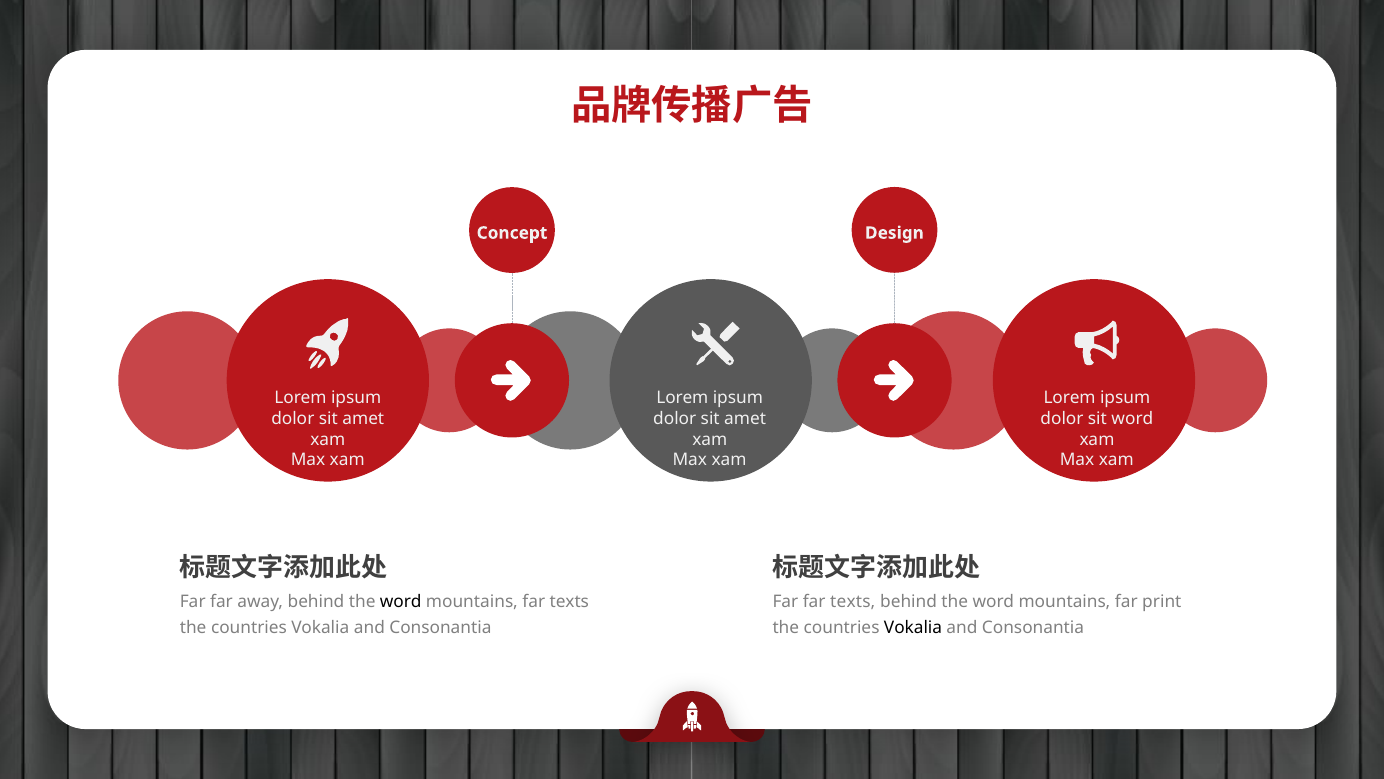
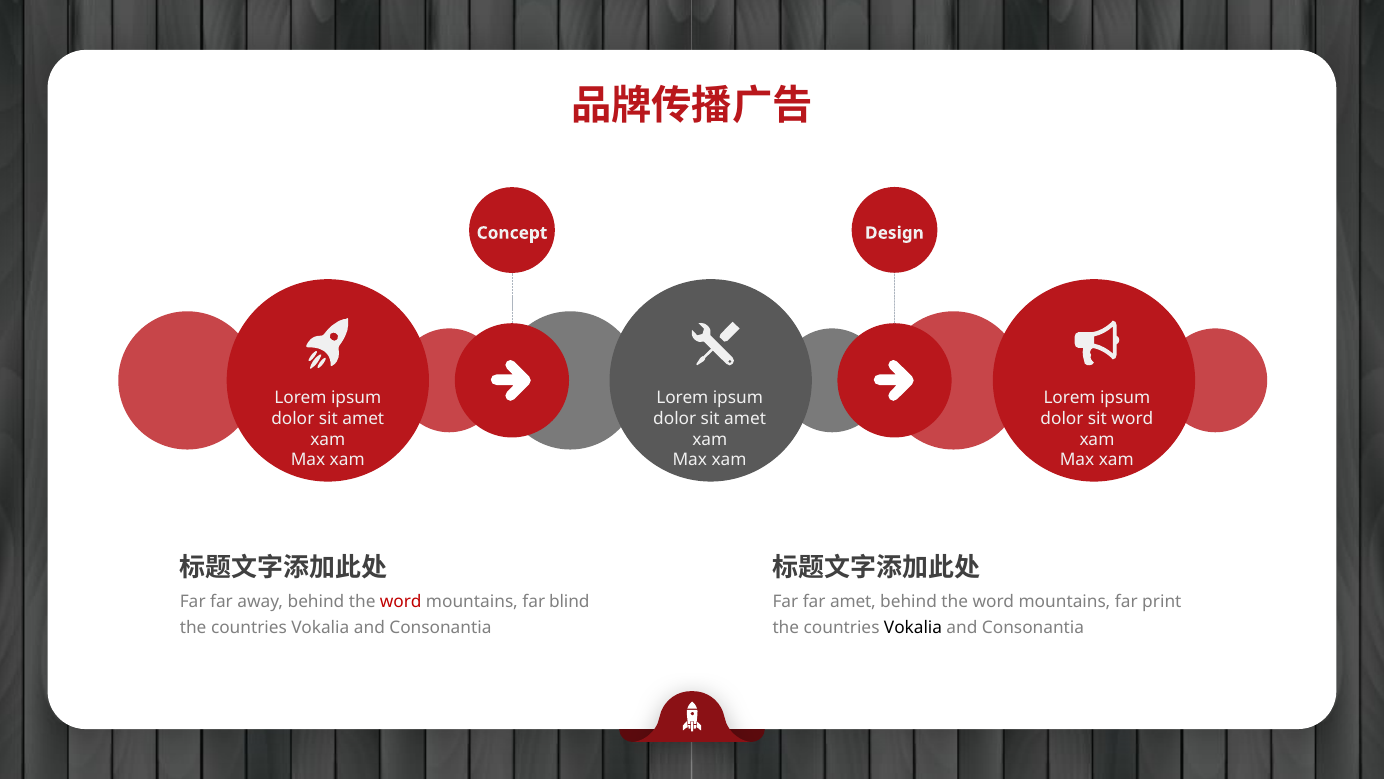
word at (401, 602) colour: black -> red
mountains far texts: texts -> blind
Far far texts: texts -> amet
